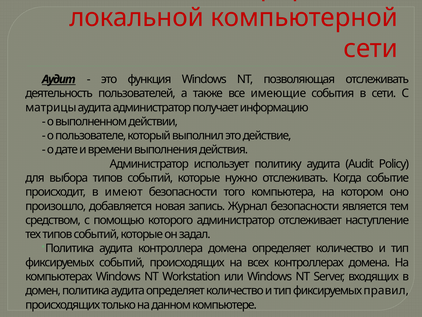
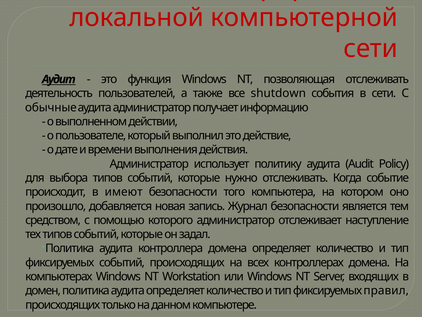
имеющие: имеющие -> shutdown
матрицы: матрицы -> обычные
